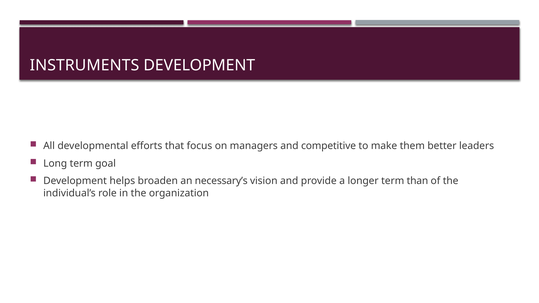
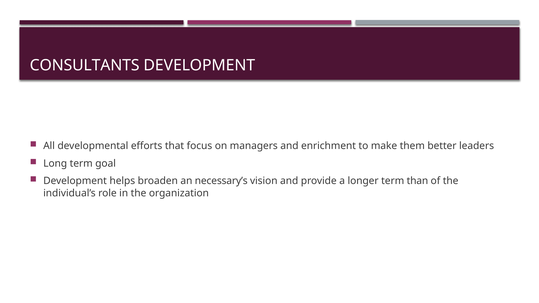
INSTRUMENTS: INSTRUMENTS -> CONSULTANTS
competitive: competitive -> enrichment
